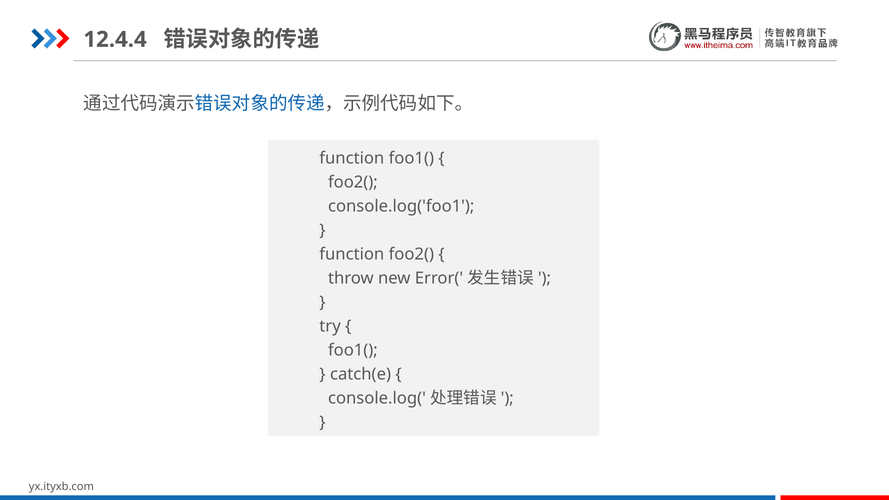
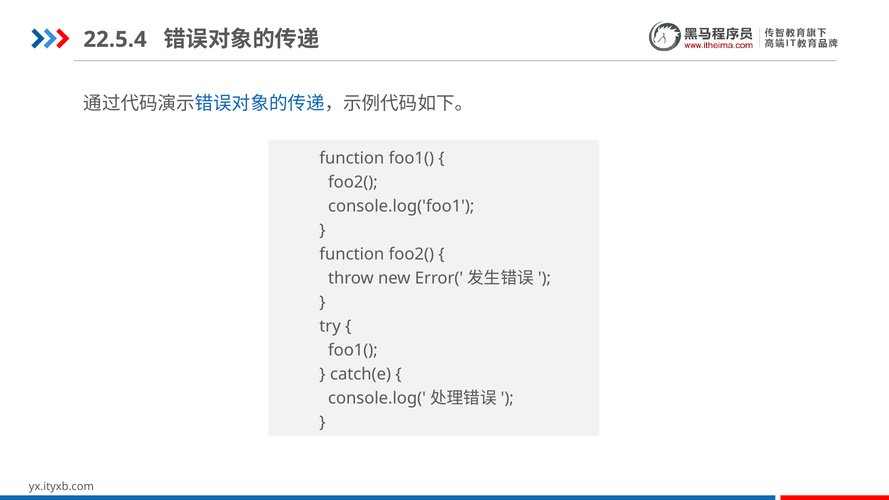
12.4.4: 12.4.4 -> 22.5.4
